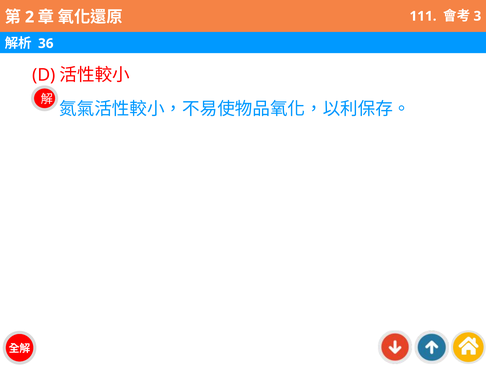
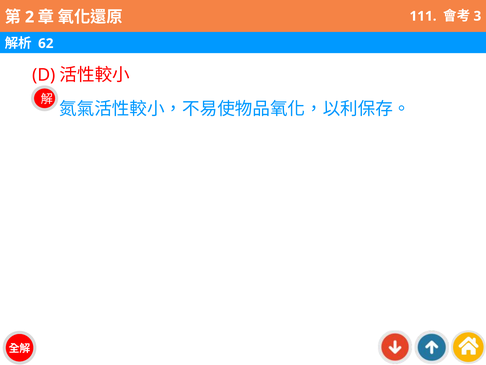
36: 36 -> 62
